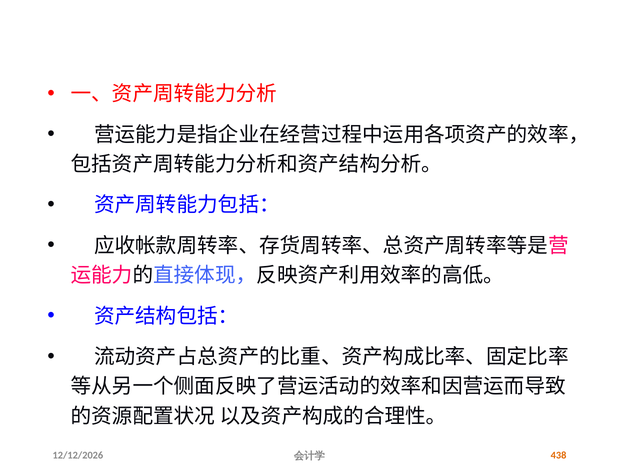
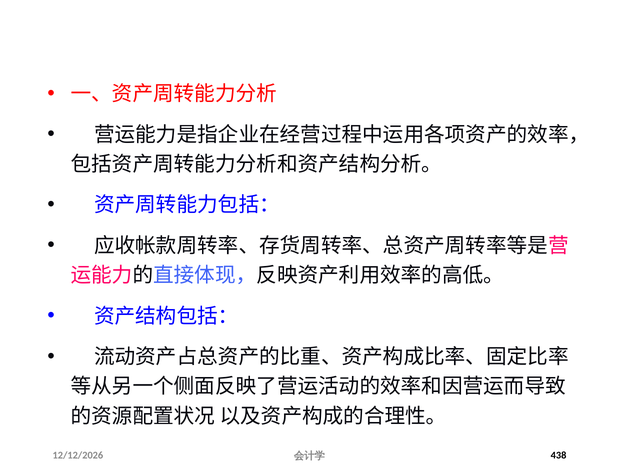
438 colour: orange -> black
